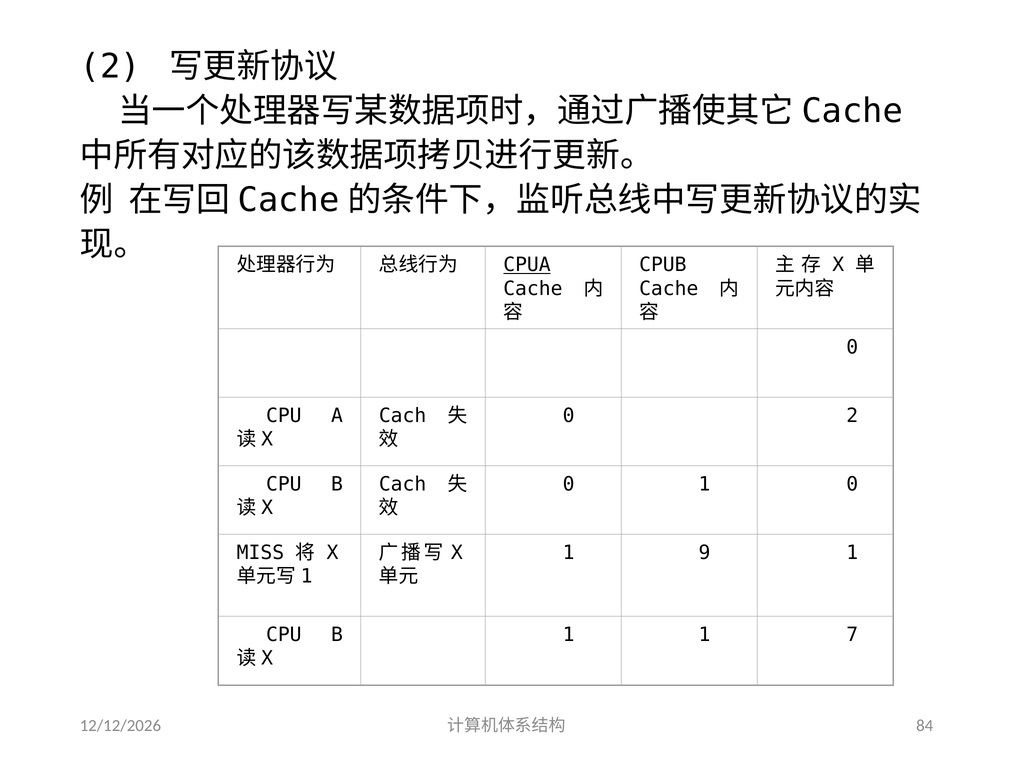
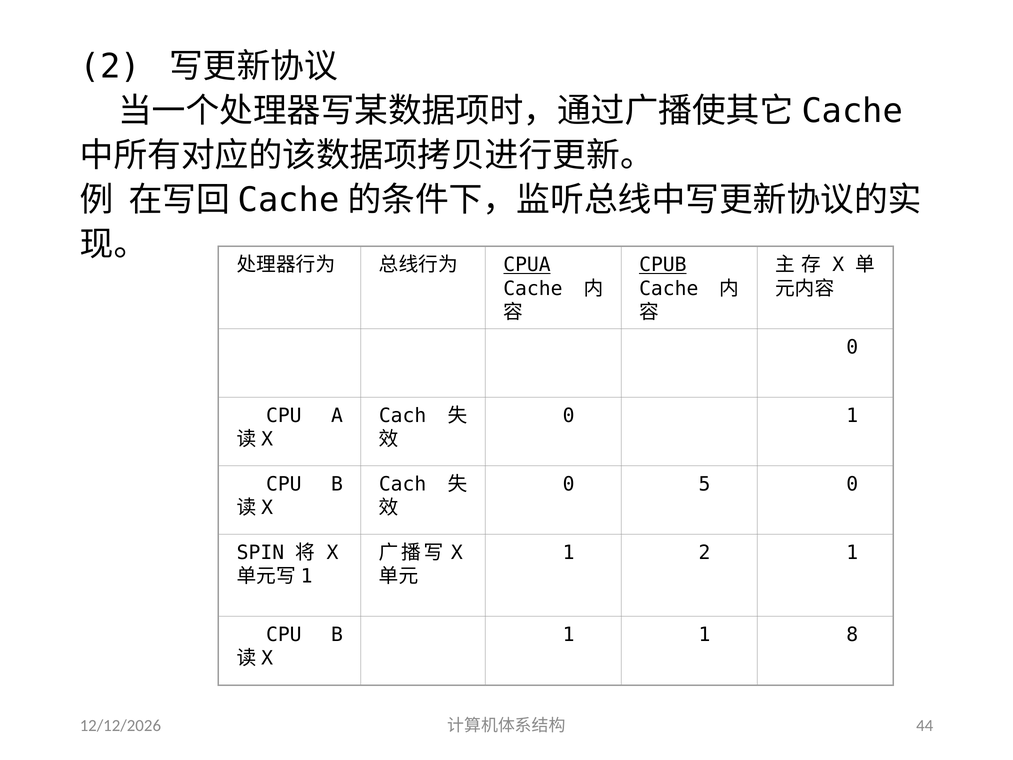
CPUB underline: none -> present
0 2: 2 -> 1
0 1: 1 -> 5
MISS: MISS -> SPIN
1 9: 9 -> 2
7: 7 -> 8
84: 84 -> 44
